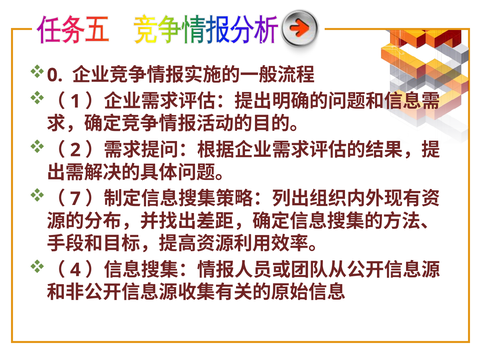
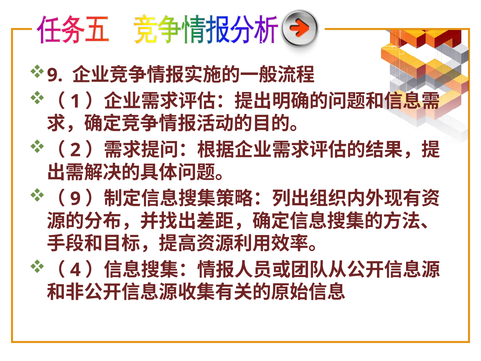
0 at (55, 75): 0 -> 9
7 at (75, 199): 7 -> 9
